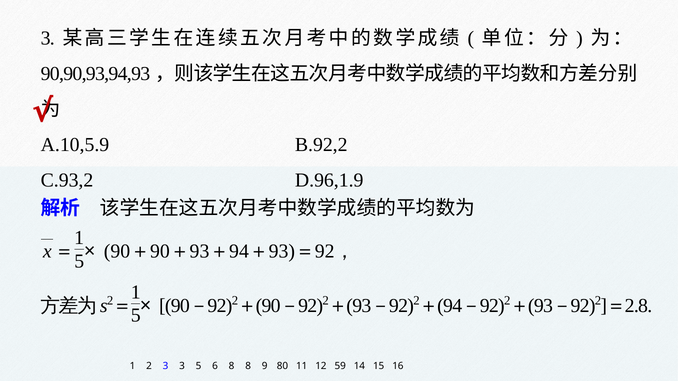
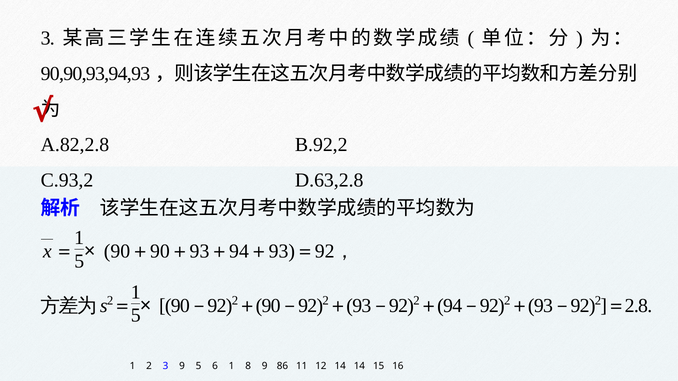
A.10,5.9: A.10,5.9 -> A.82,2.8
D.96,1.9: D.96,1.9 -> D.63,2.8
3 3: 3 -> 9
5 8: 8 -> 1
80: 80 -> 86
12 59: 59 -> 14
